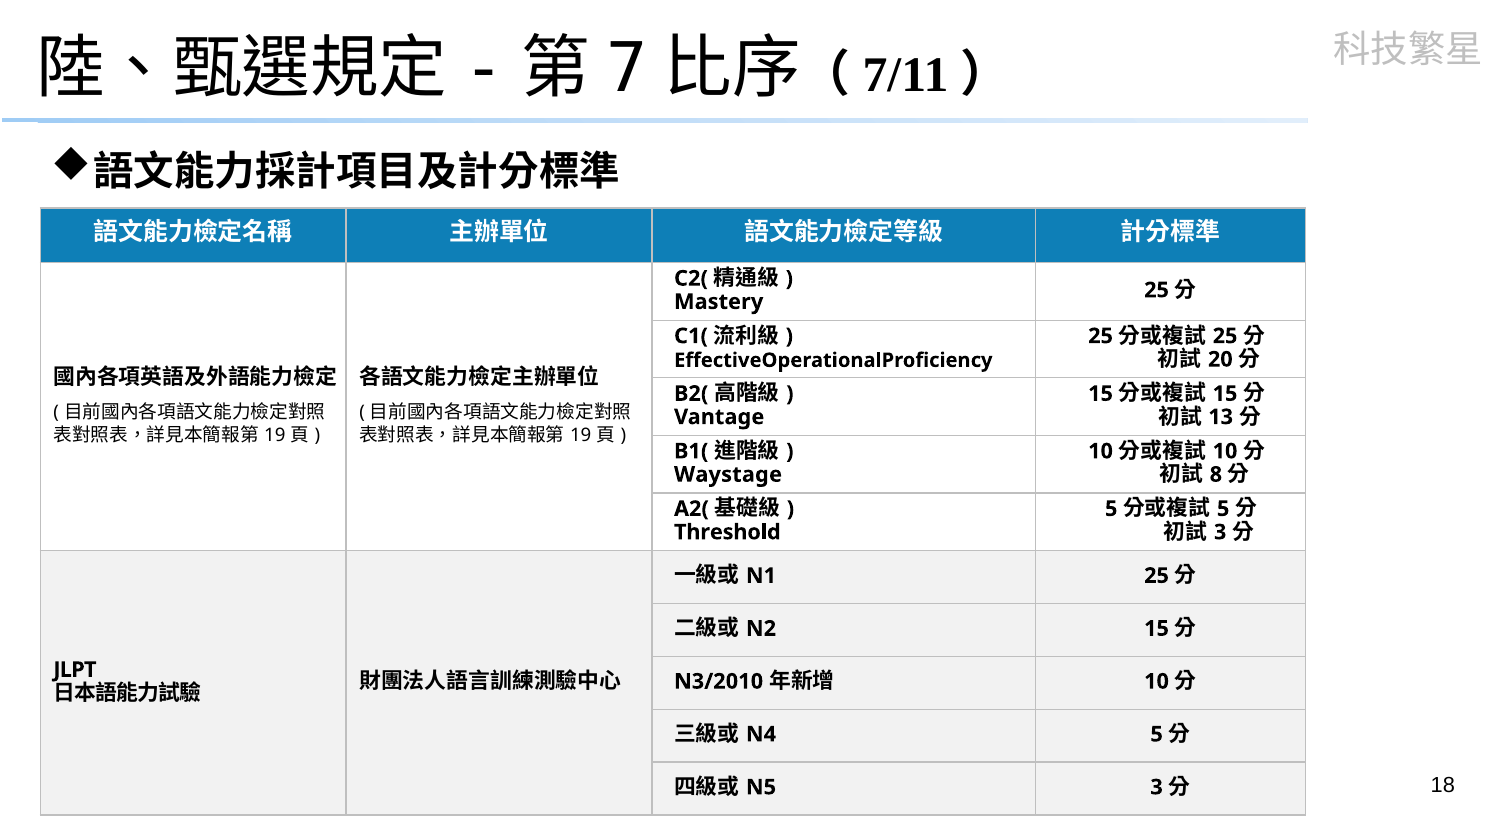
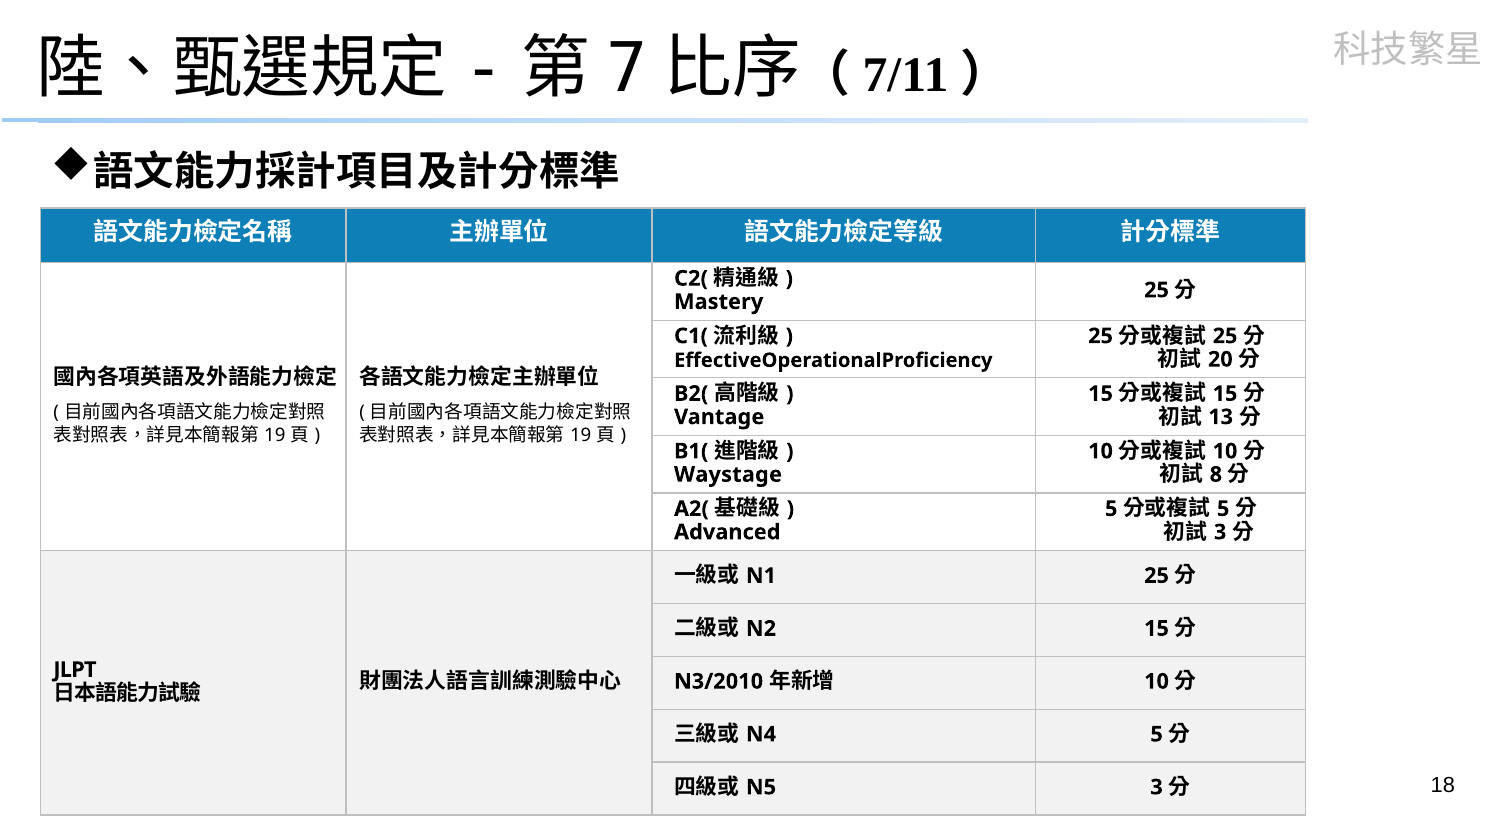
Threshold: Threshold -> Advanced
